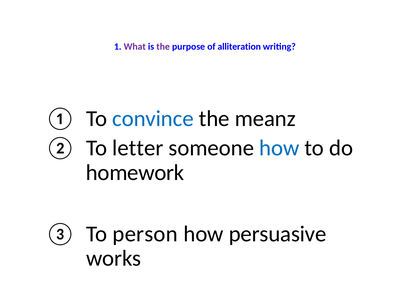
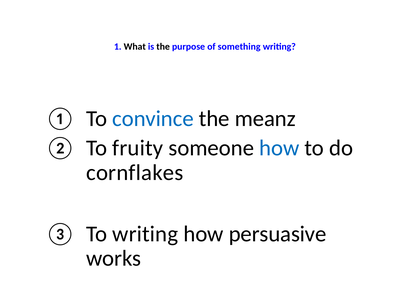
What colour: purple -> black
the at (163, 47) colour: purple -> black
alliteration: alliteration -> something
letter: letter -> fruity
homework: homework -> cornflakes
To person: person -> writing
